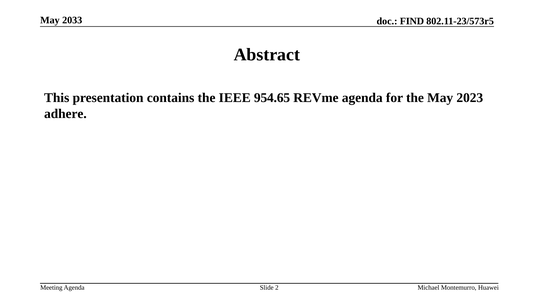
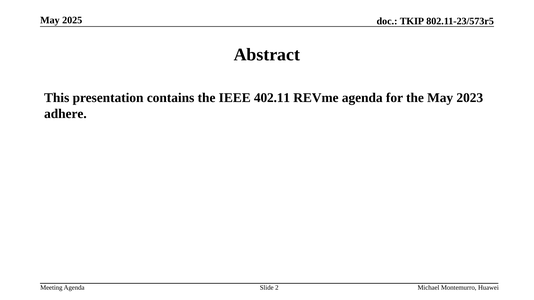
2033: 2033 -> 2025
FIND: FIND -> TKIP
954.65: 954.65 -> 402.11
